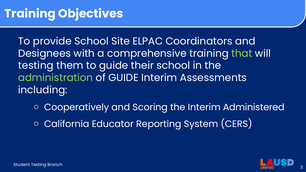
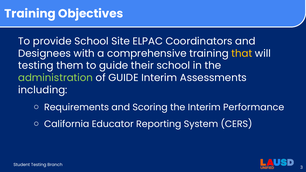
that colour: light green -> yellow
Cooperatively: Cooperatively -> Requirements
Administered: Administered -> Performance
